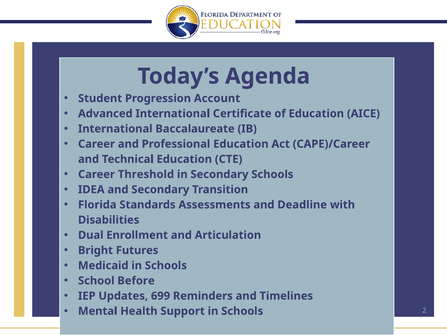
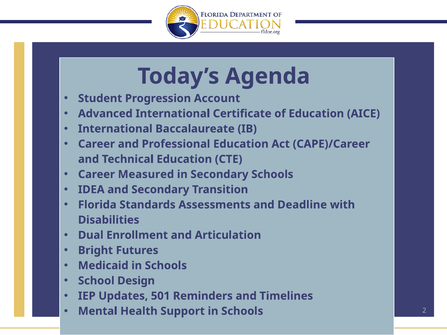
Threshold: Threshold -> Measured
Before: Before -> Design
699: 699 -> 501
